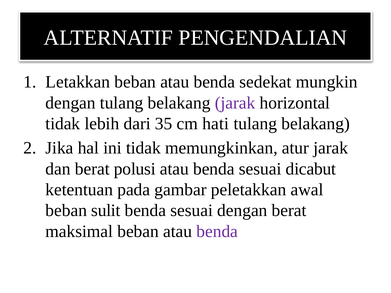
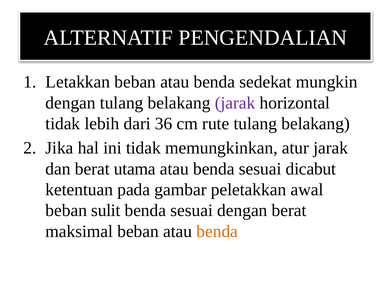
35: 35 -> 36
hati: hati -> rute
polusi: polusi -> utama
benda at (217, 232) colour: purple -> orange
